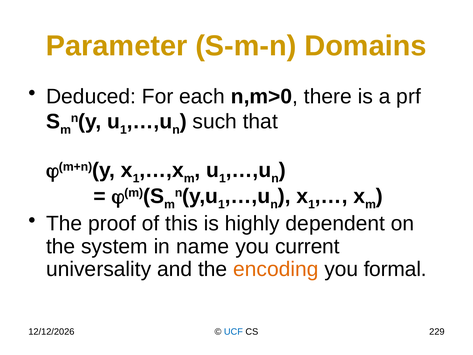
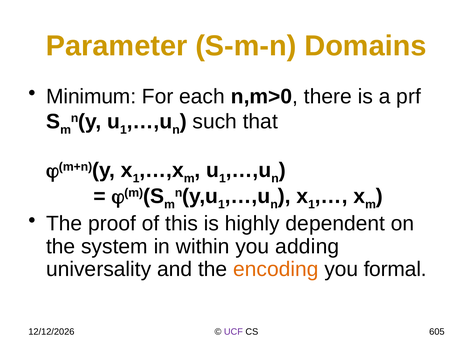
Deduced: Deduced -> Minimum
name: name -> within
current: current -> adding
UCF colour: blue -> purple
229: 229 -> 605
